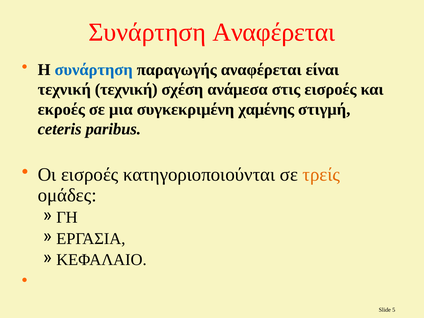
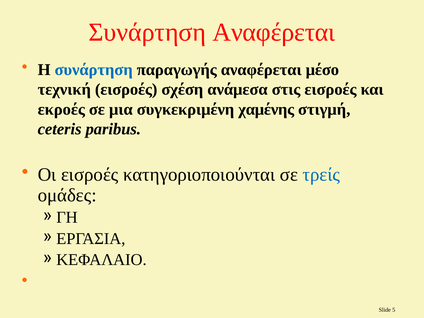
είναι: είναι -> μέσο
τεχνική τεχνική: τεχνική -> εισροές
τρείς colour: orange -> blue
